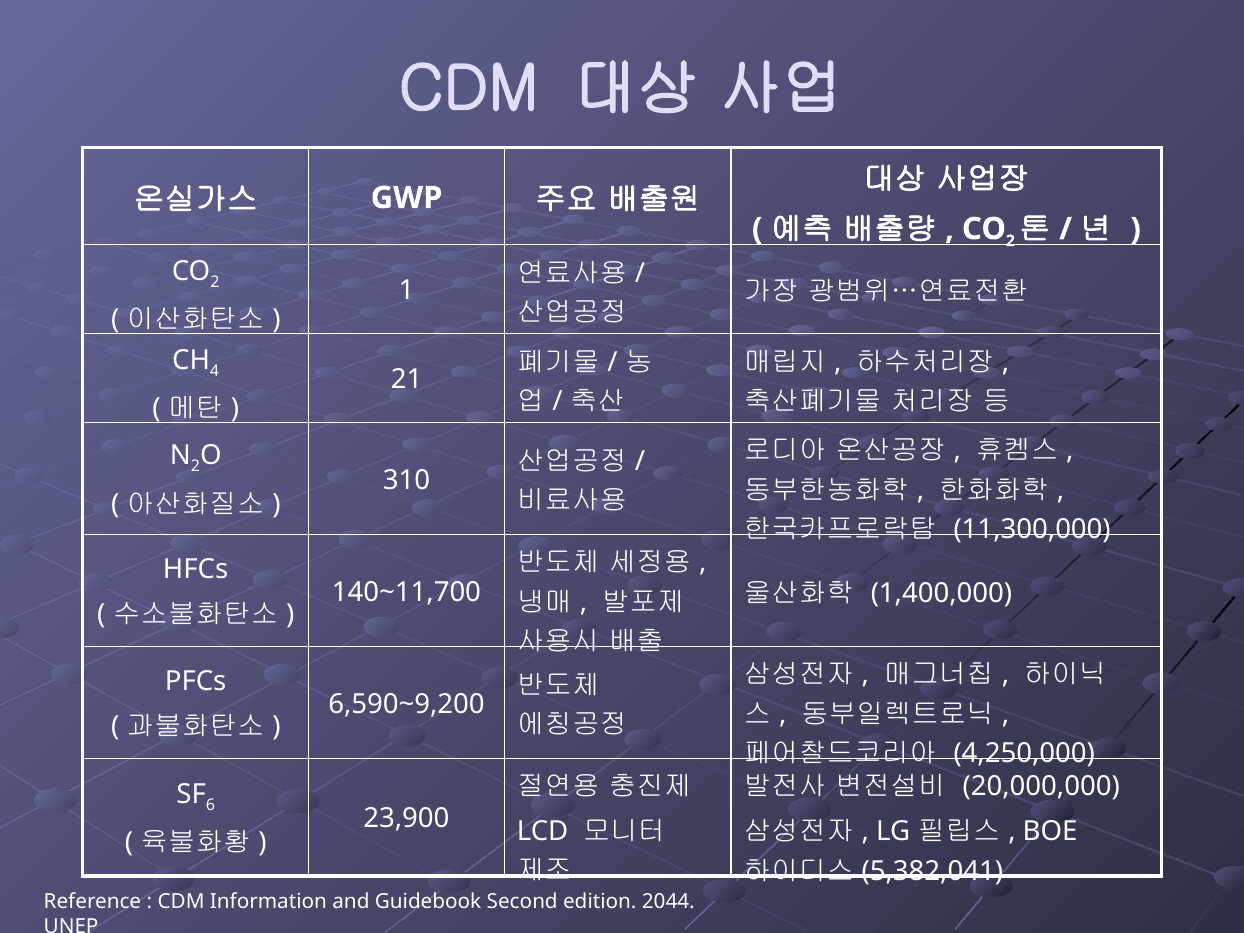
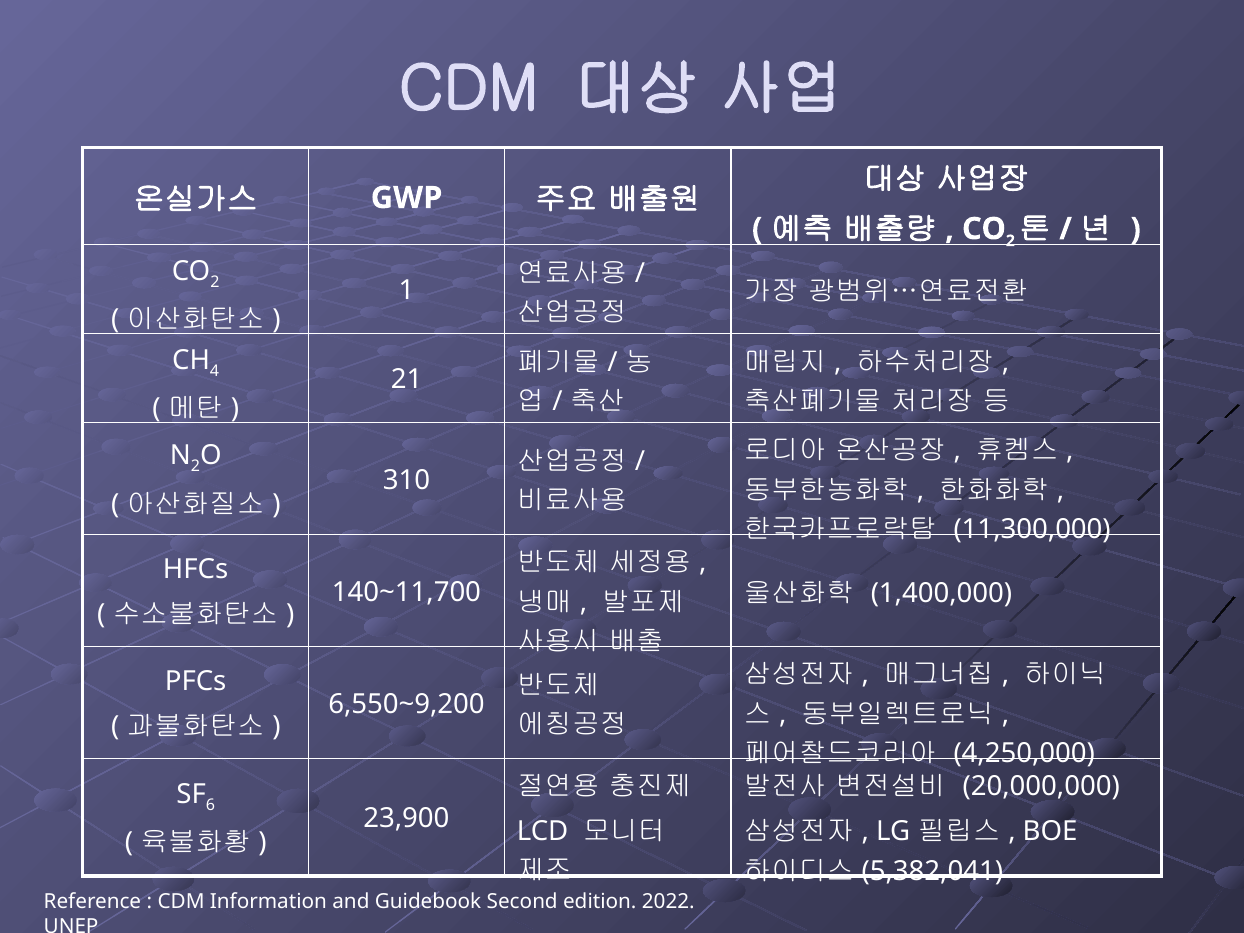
6,590~9,200: 6,590~9,200 -> 6,550~9,200
2044: 2044 -> 2022
